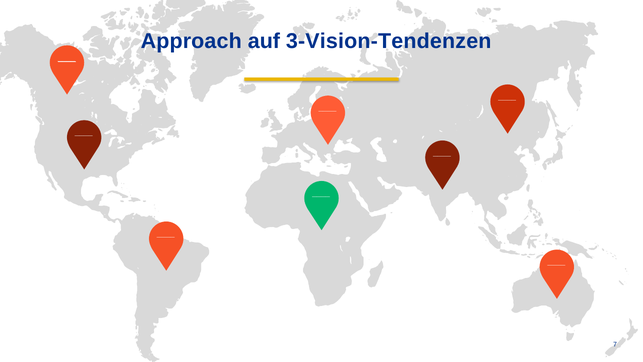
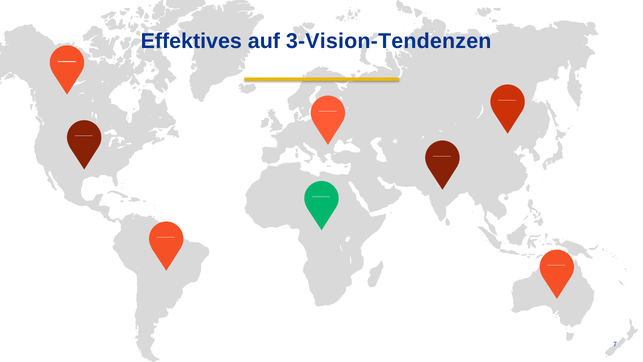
Approach: Approach -> Effektives
